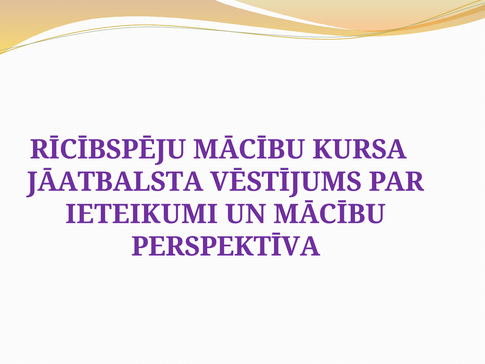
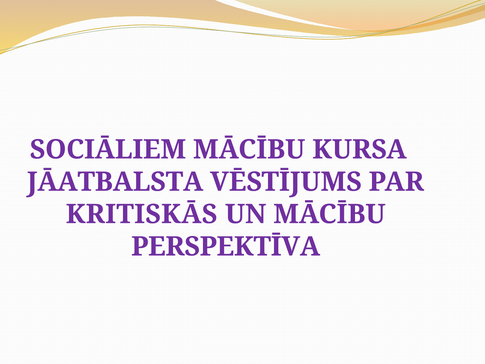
RĪCĪBSPĒJU: RĪCĪBSPĒJU -> SOCIĀLIEM
IETEIKUMI: IETEIKUMI -> KRITISKĀS
